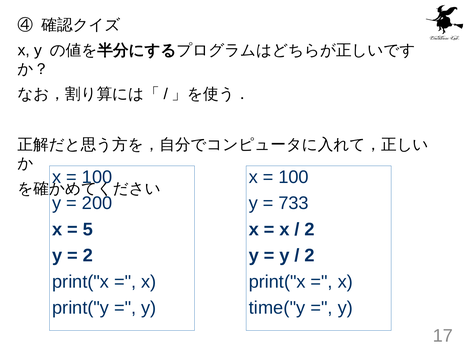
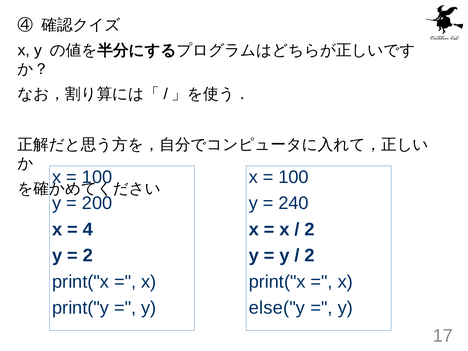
733: 733 -> 240
5: 5 -> 4
time("y: time("y -> else("y
